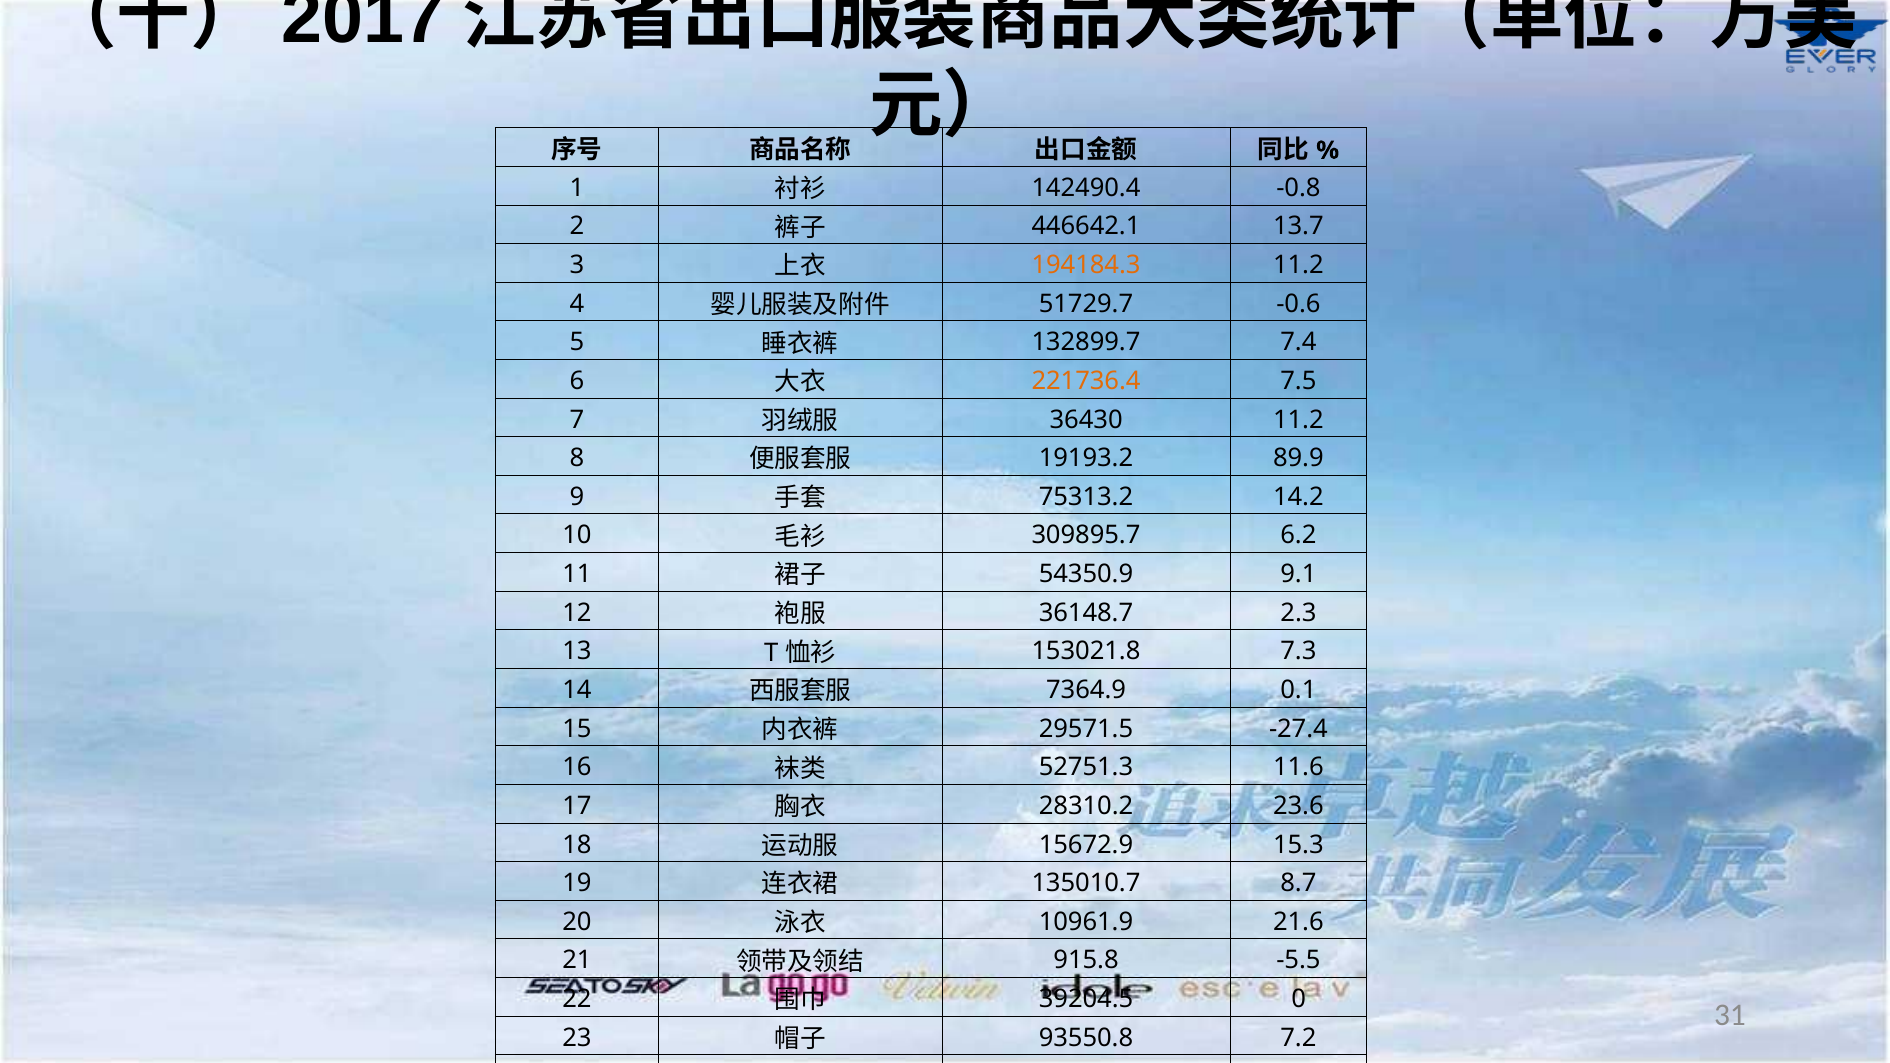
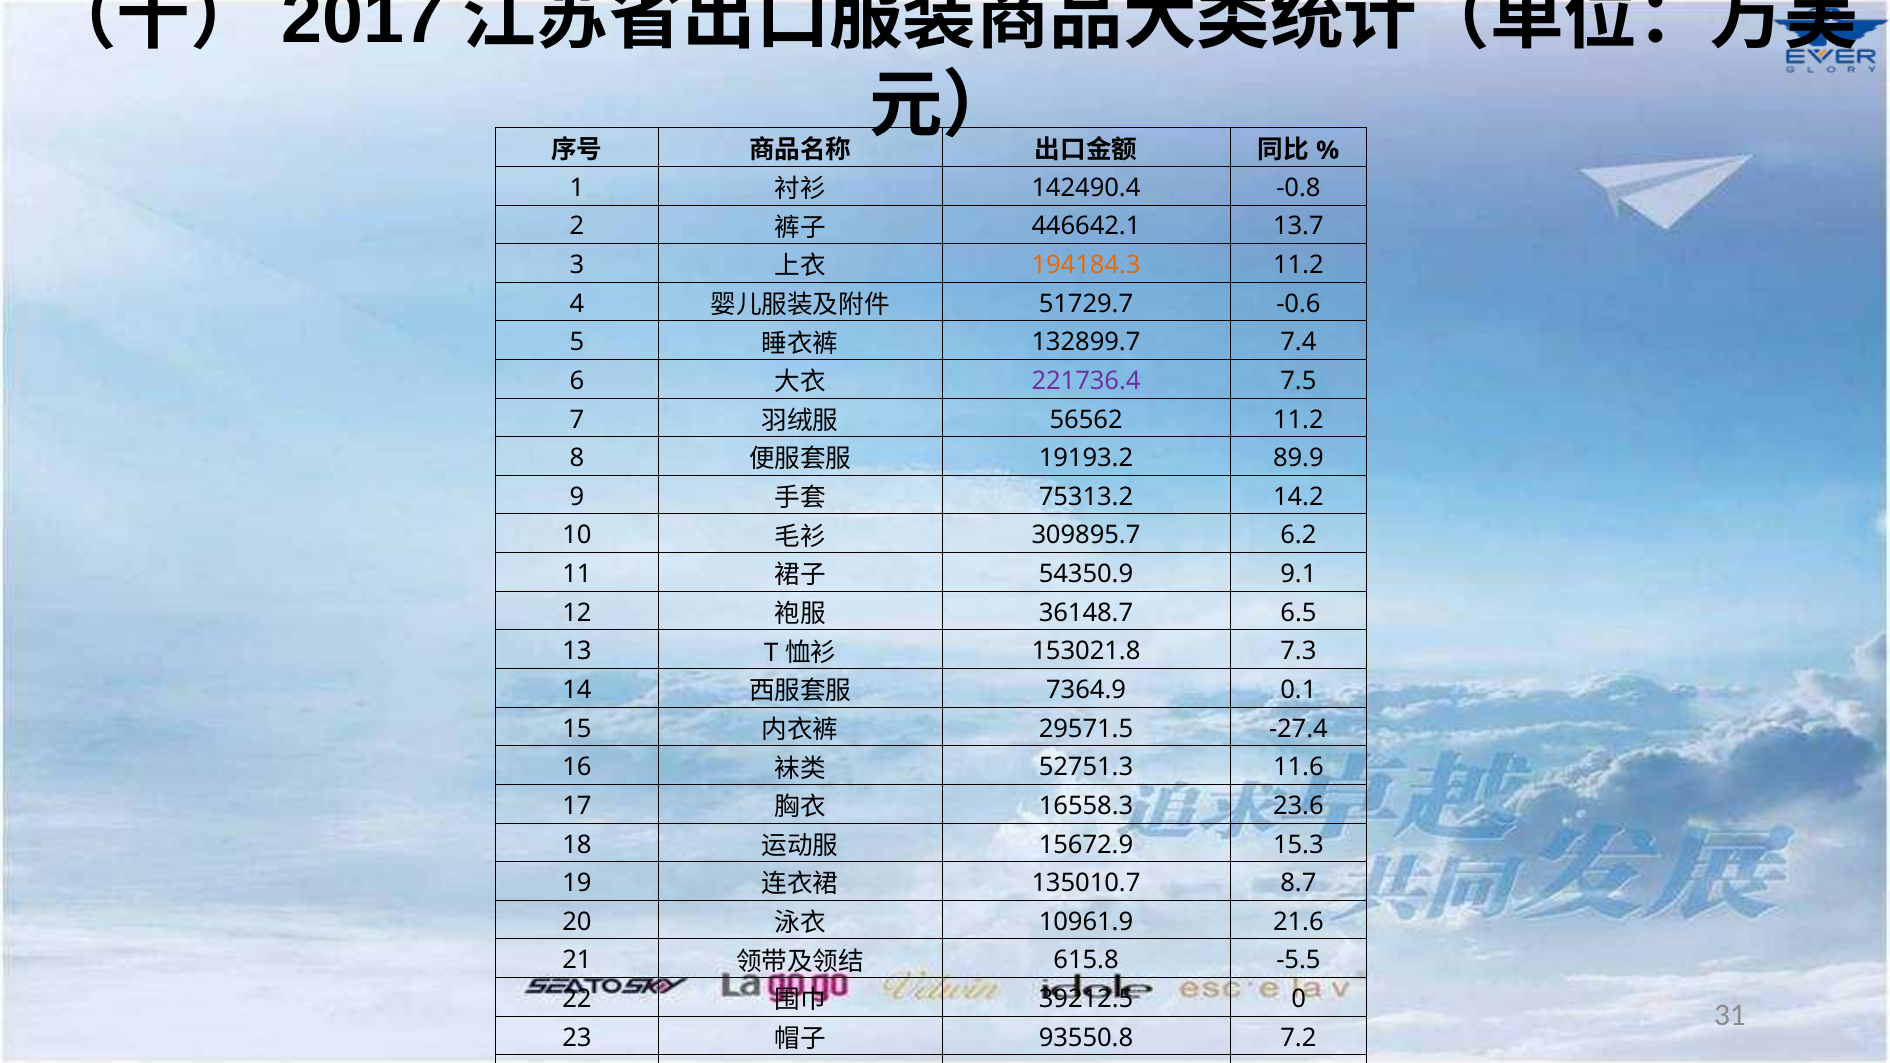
221736.4 colour: orange -> purple
36430: 36430 -> 56562
2.3: 2.3 -> 6.5
28310.2: 28310.2 -> 16558.3
915.8: 915.8 -> 615.8
39204.5: 39204.5 -> 39212.5
